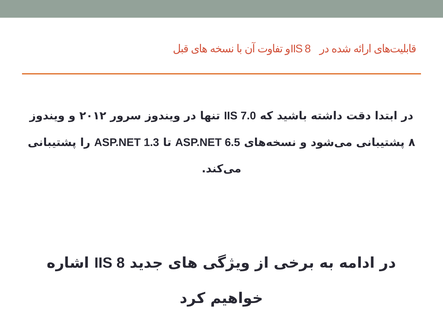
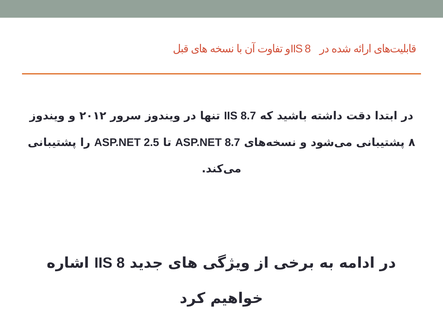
IIS 7.0: 7.0 -> 8.7
1.3: 1.3 -> 2.5
ASP.NET 6.5: 6.5 -> 8.7
